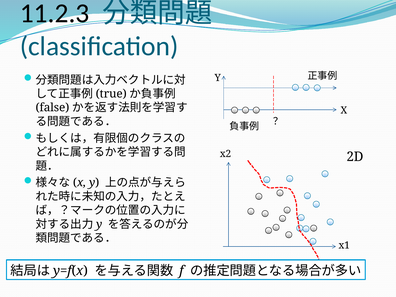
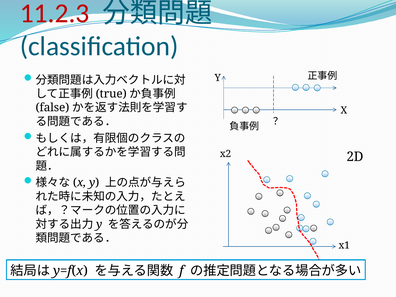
11.2.3 colour: black -> red
